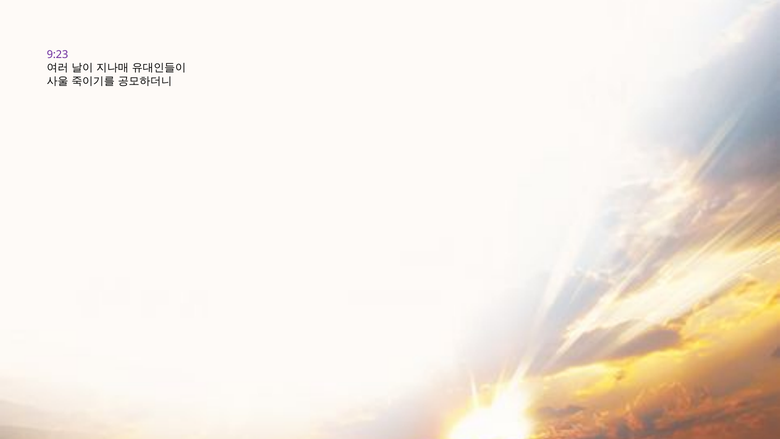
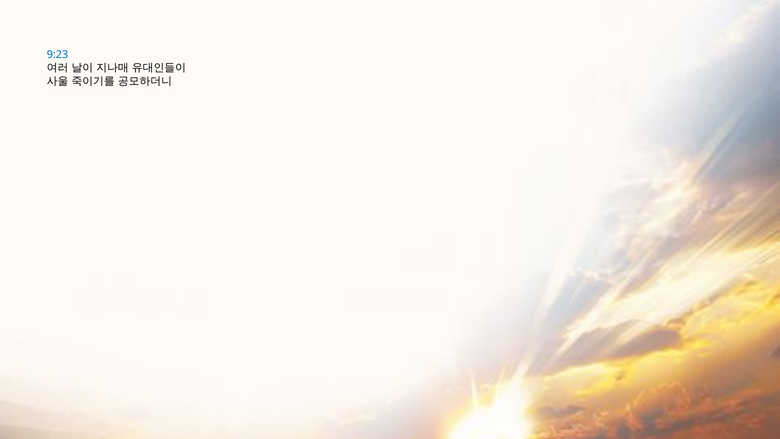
9:23 colour: purple -> blue
